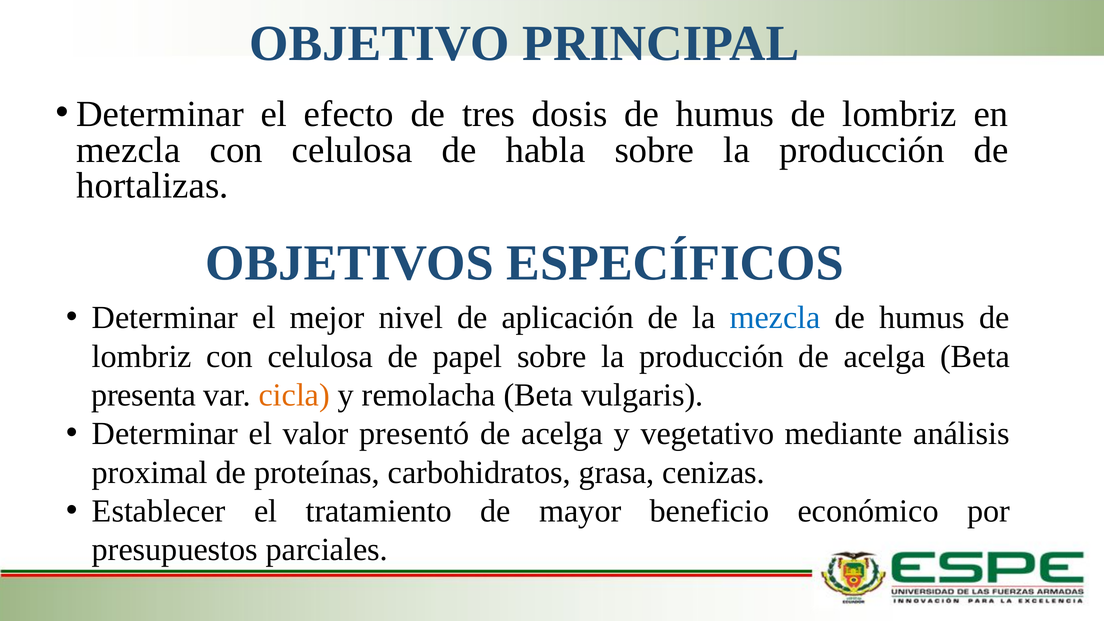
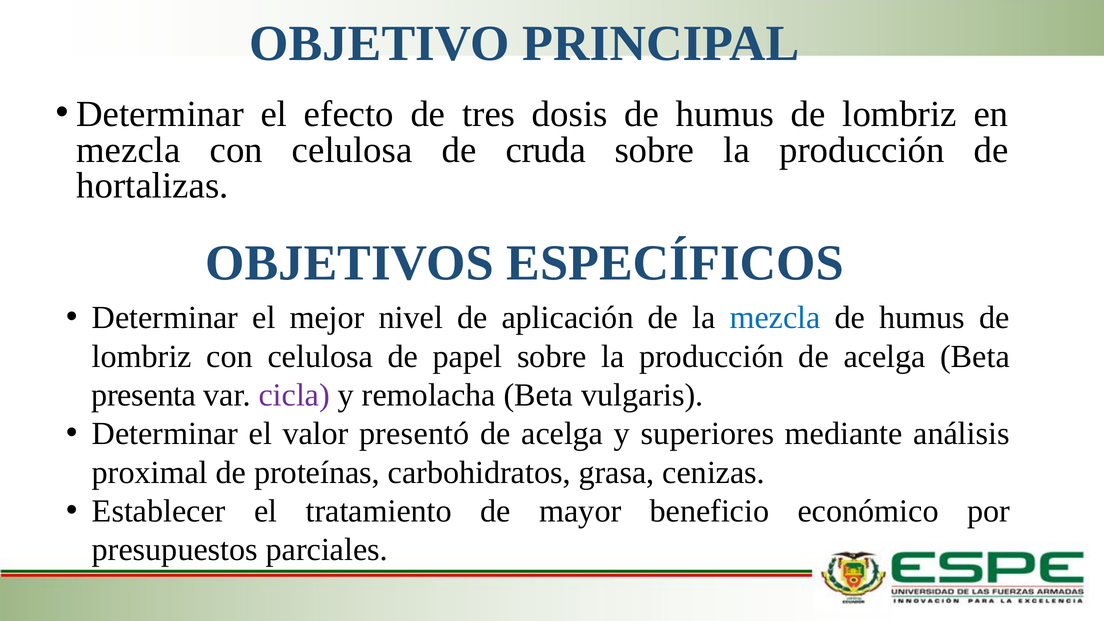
habla: habla -> cruda
cicla colour: orange -> purple
vegetativo: vegetativo -> superiores
